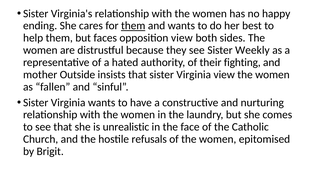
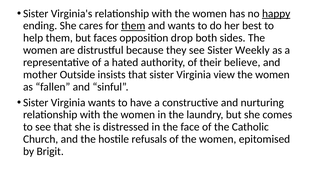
happy underline: none -> present
opposition view: view -> drop
fighting: fighting -> believe
unrealistic: unrealistic -> distressed
